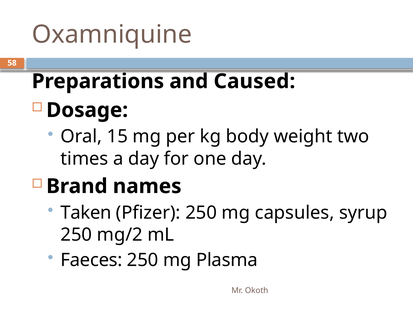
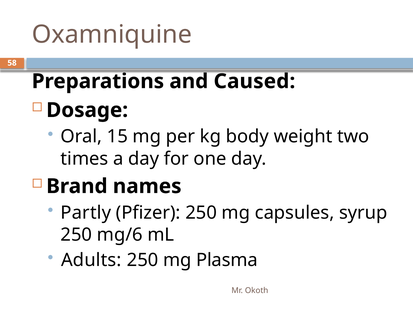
Taken: Taken -> Partly
mg/2: mg/2 -> mg/6
Faeces: Faeces -> Adults
